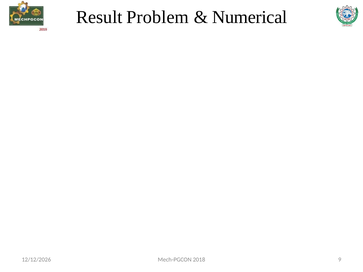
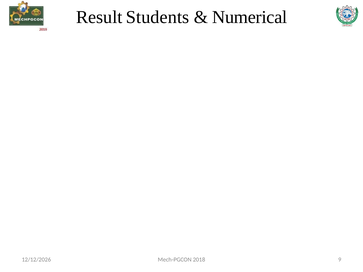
Problem: Problem -> Students
